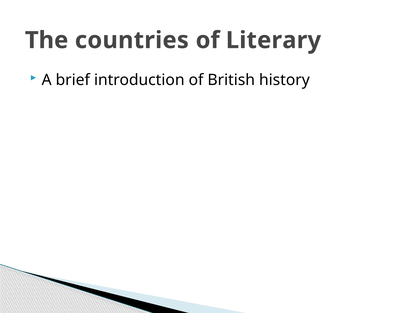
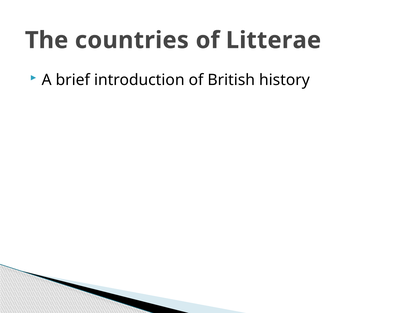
Literary: Literary -> Litterae
